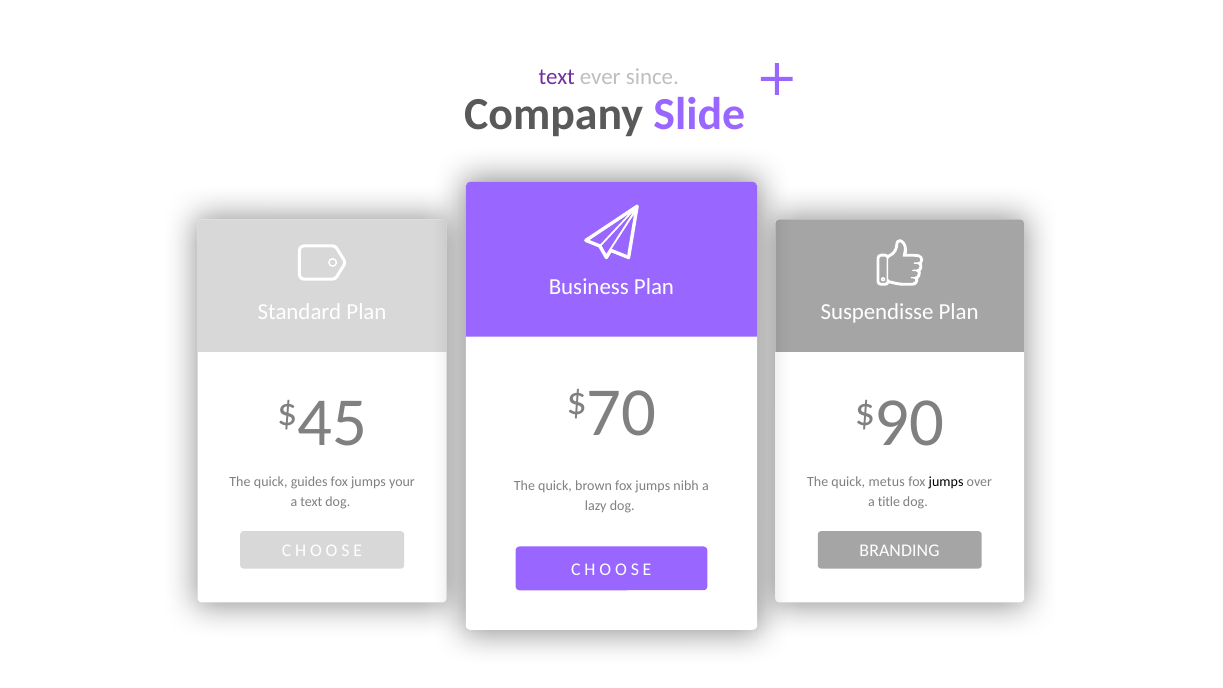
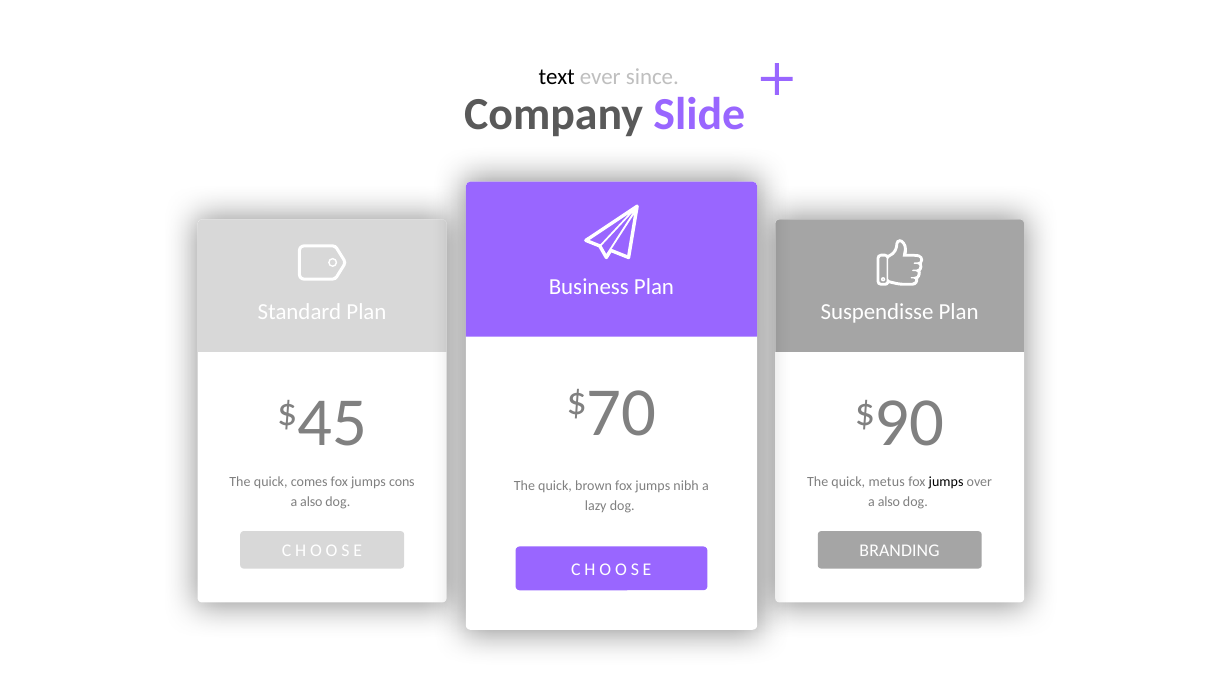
text at (557, 77) colour: purple -> black
guides: guides -> comes
your: your -> cons
text at (311, 502): text -> also
title at (889, 502): title -> also
